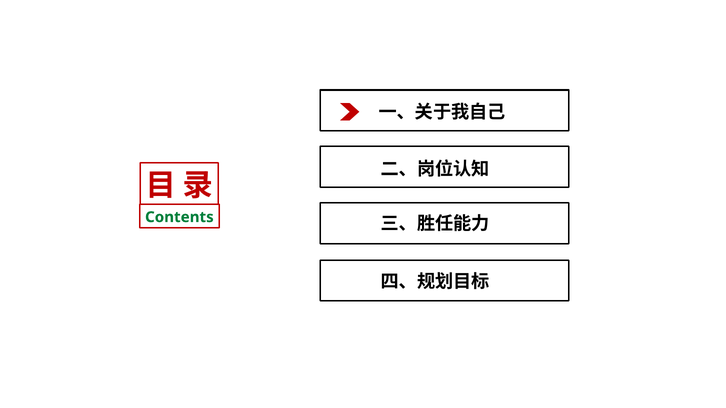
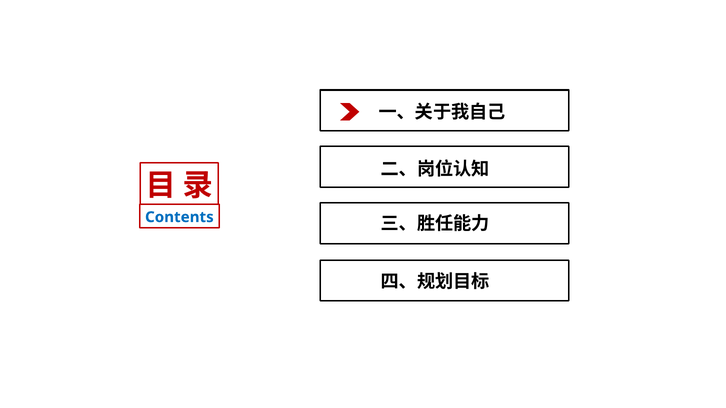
Contents colour: green -> blue
